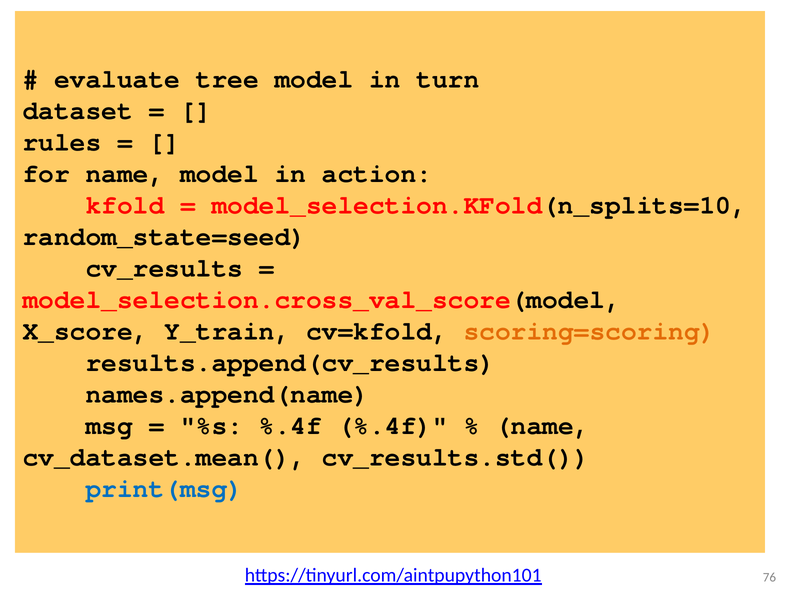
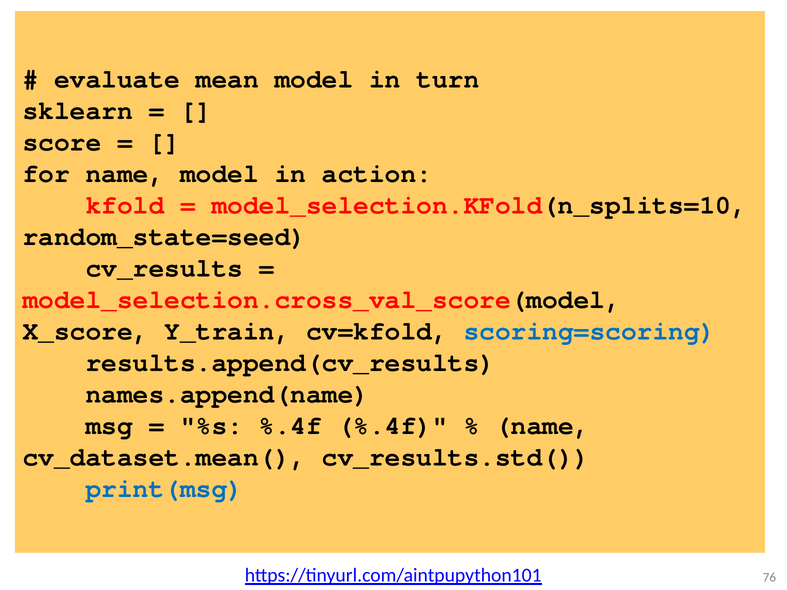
tree: tree -> mean
dataset: dataset -> sklearn
rules: rules -> score
scoring=scoring colour: orange -> blue
